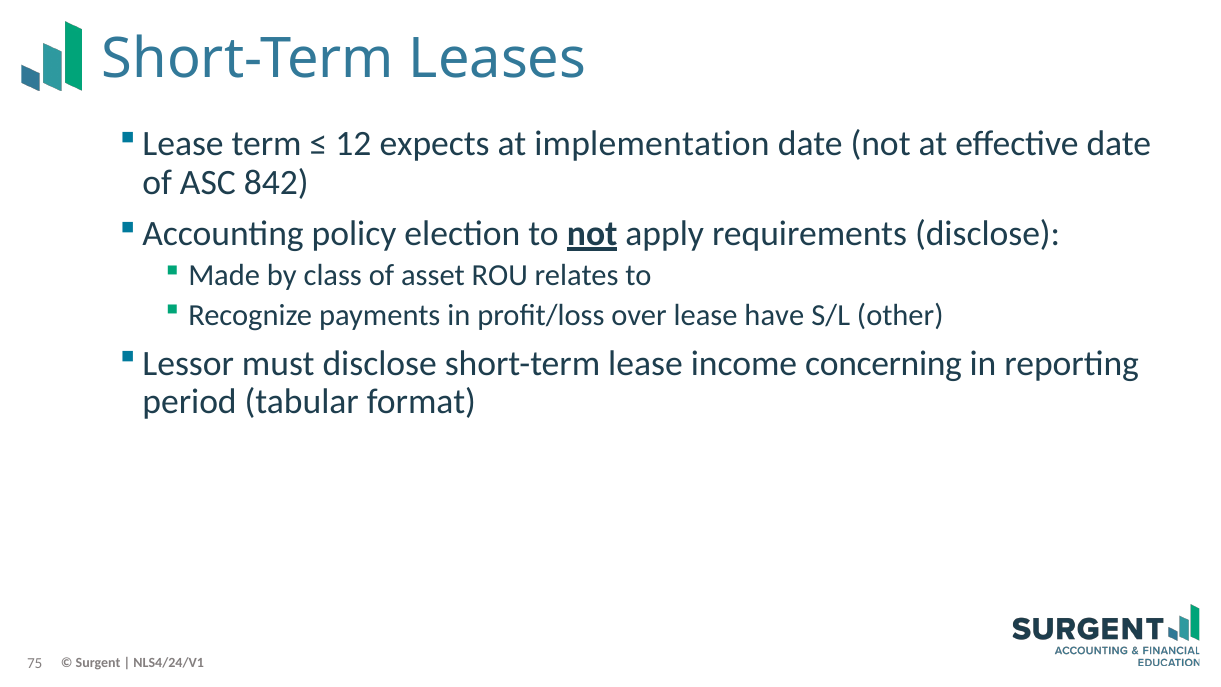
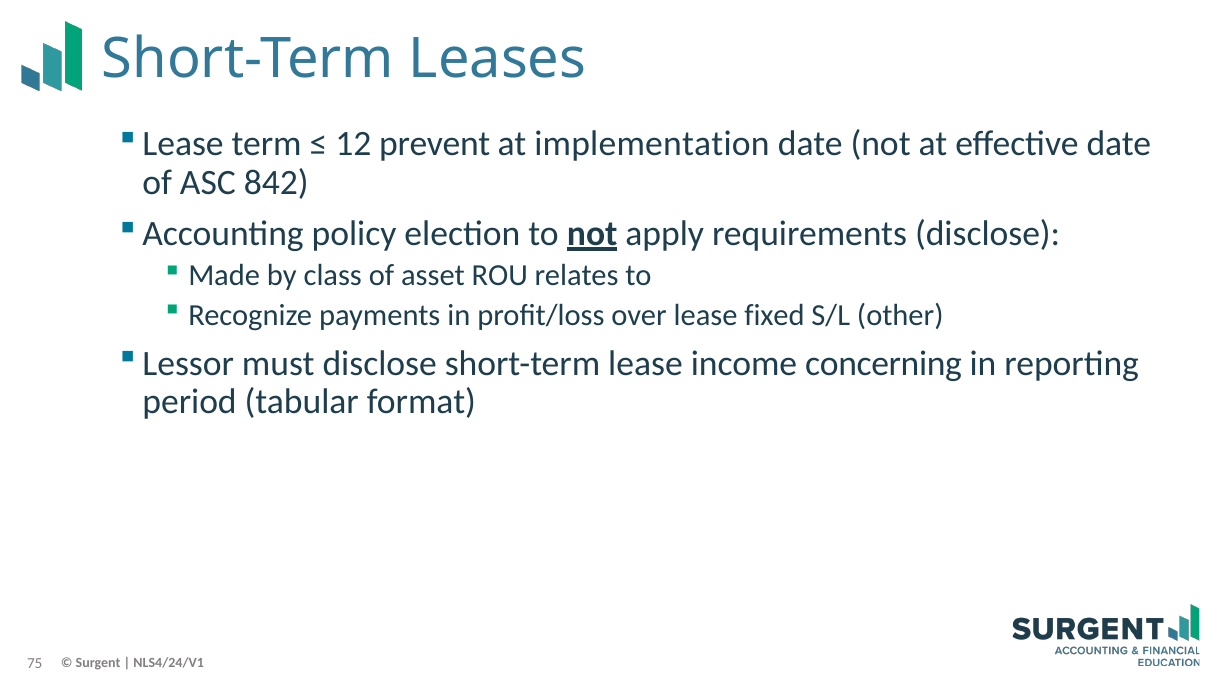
expects: expects -> prevent
have: have -> fixed
